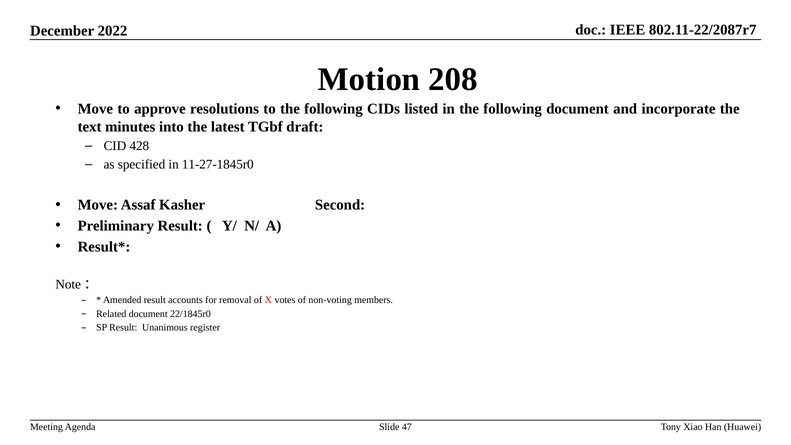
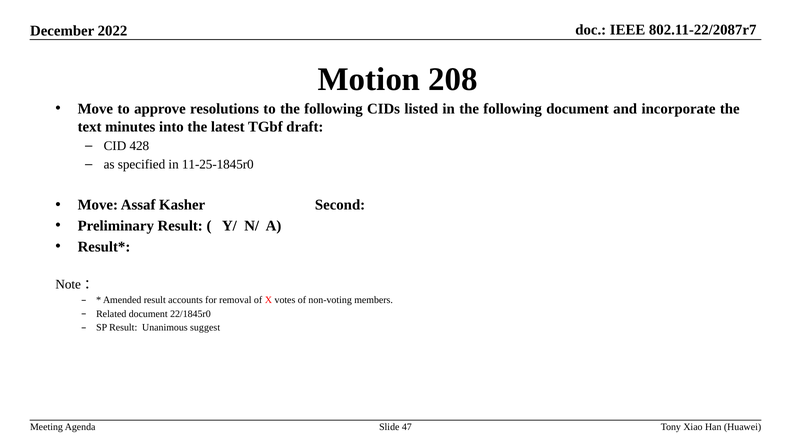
11-27-1845r0: 11-27-1845r0 -> 11-25-1845r0
register: register -> suggest
